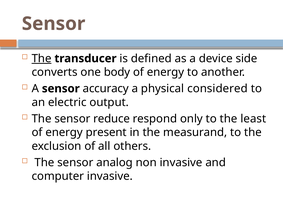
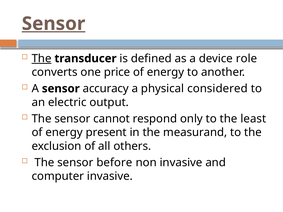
Sensor at (54, 24) underline: none -> present
side: side -> role
body: body -> price
reduce: reduce -> cannot
analog: analog -> before
